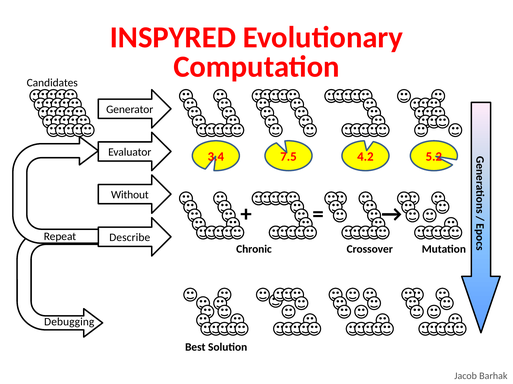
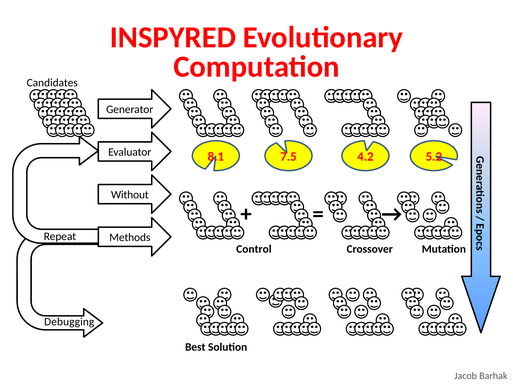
3.4: 3.4 -> 8.1
Describe: Describe -> Methods
Chronic: Chronic -> Control
